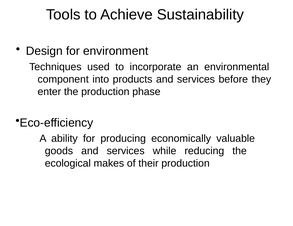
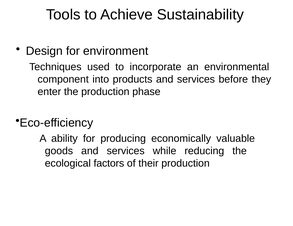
makes: makes -> factors
